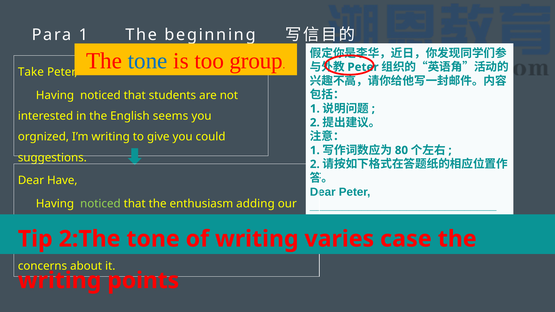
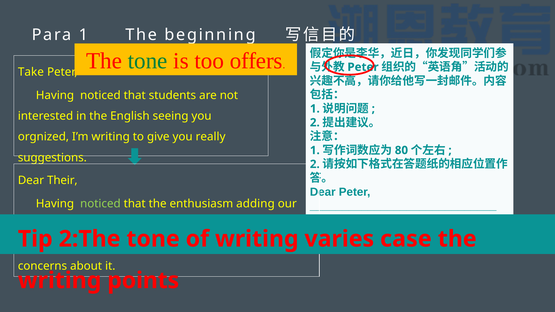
tone at (148, 61) colour: blue -> green
group: group -> offers
seems: seems -> seeing
could: could -> really
Have: Have -> Their
